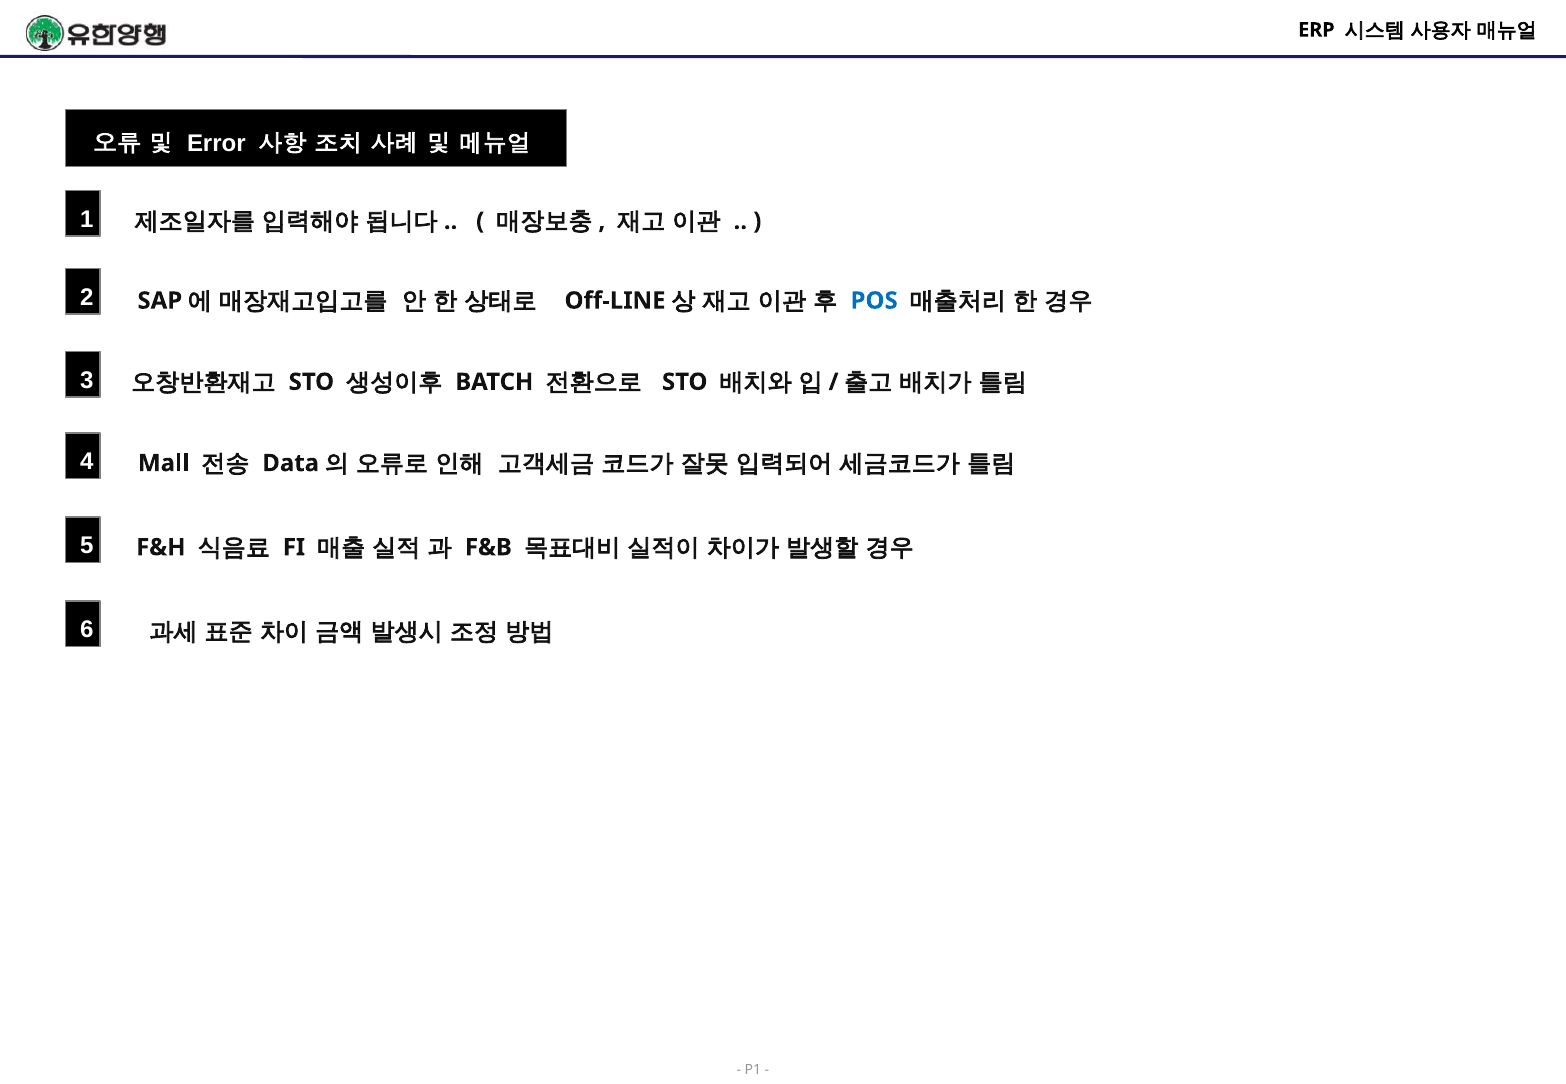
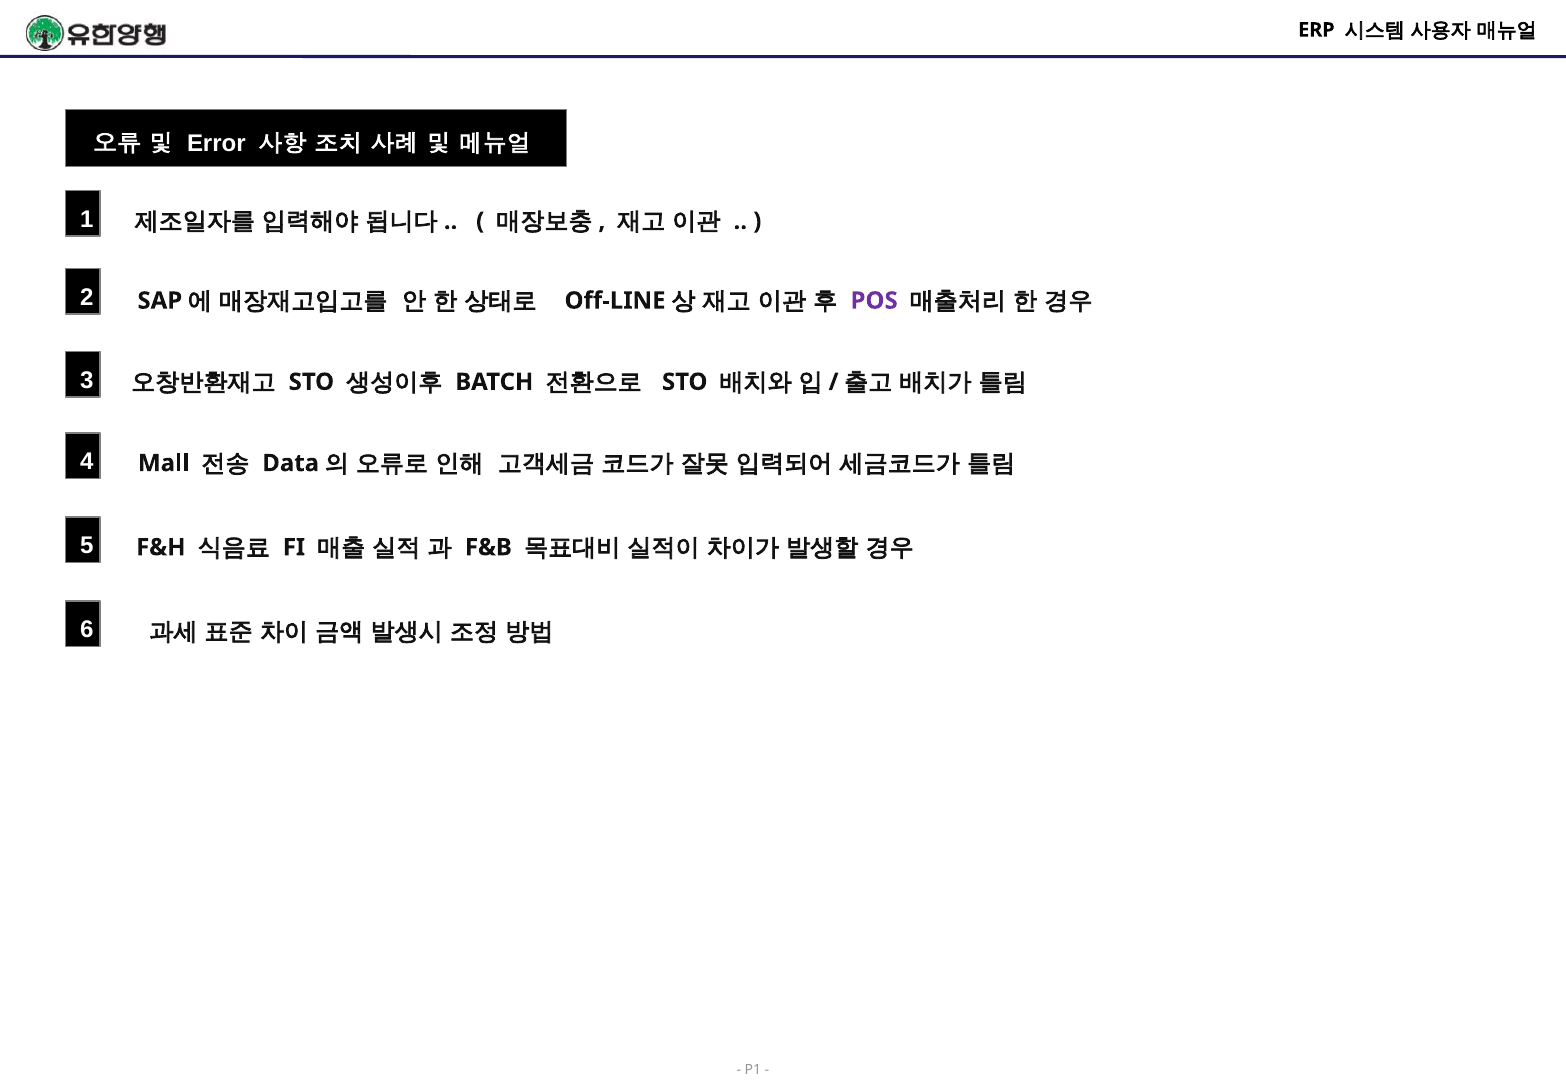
POS colour: blue -> purple
